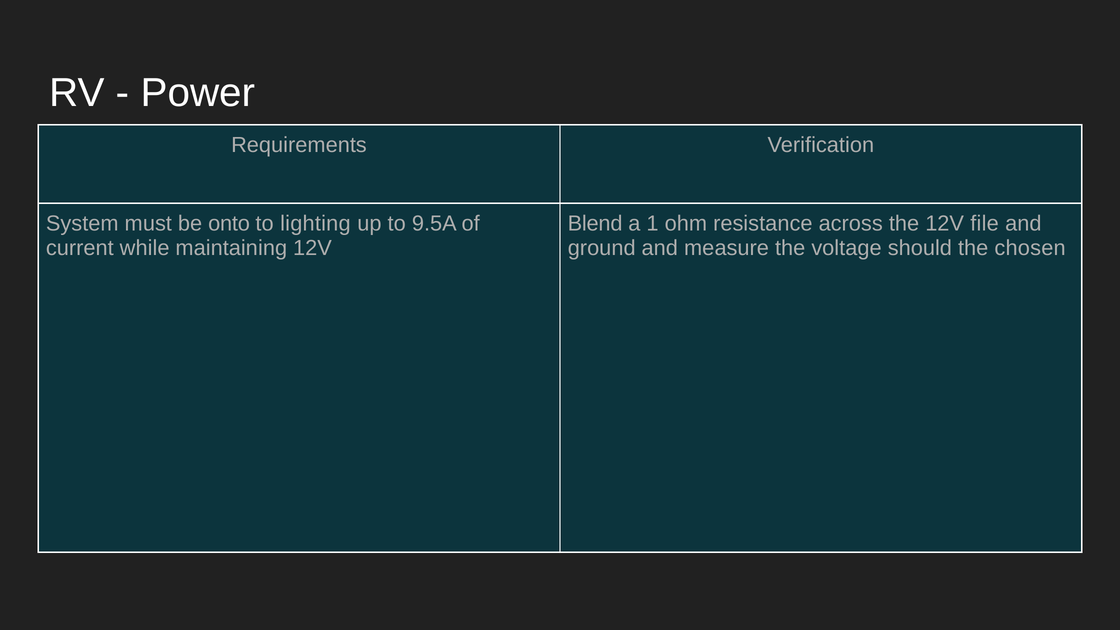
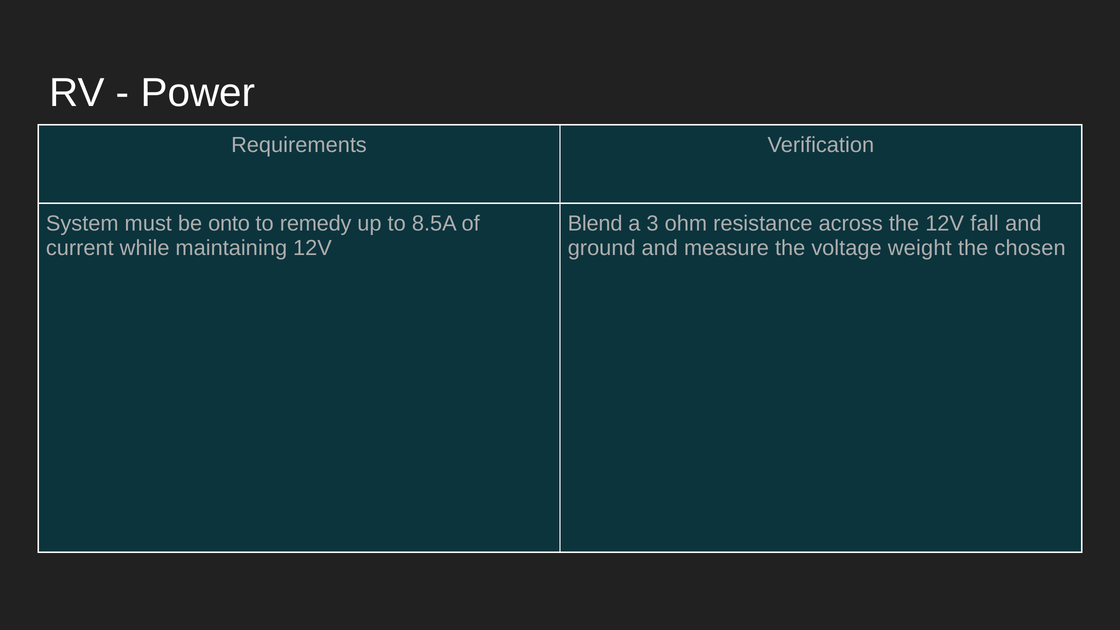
lighting: lighting -> remedy
9.5A: 9.5A -> 8.5A
1: 1 -> 3
file: file -> fall
should: should -> weight
